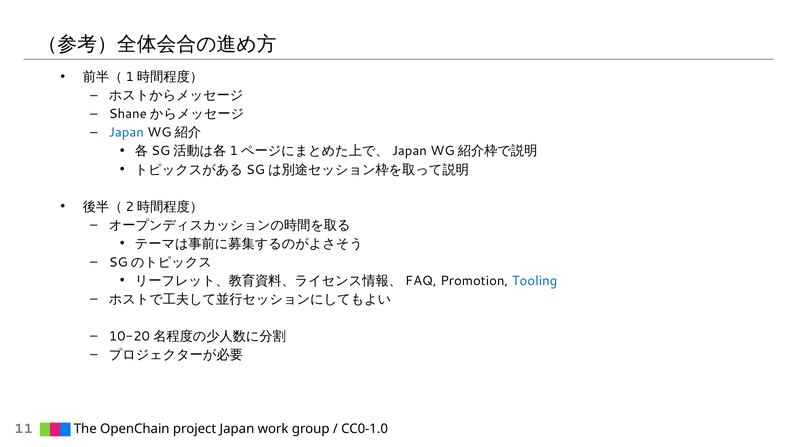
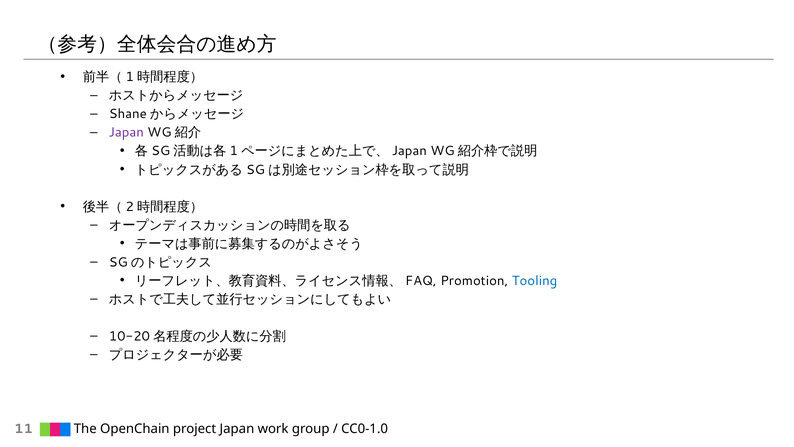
Japan at (126, 133) colour: blue -> purple
